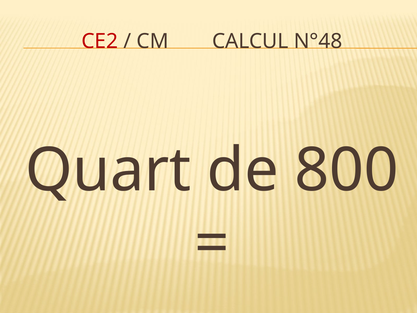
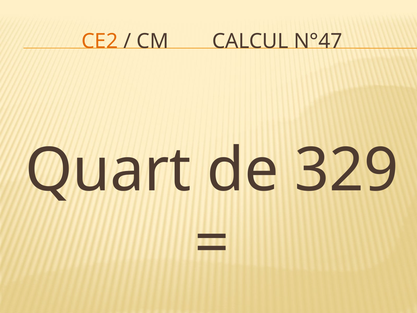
CE2 colour: red -> orange
N°48: N°48 -> N°47
800: 800 -> 329
